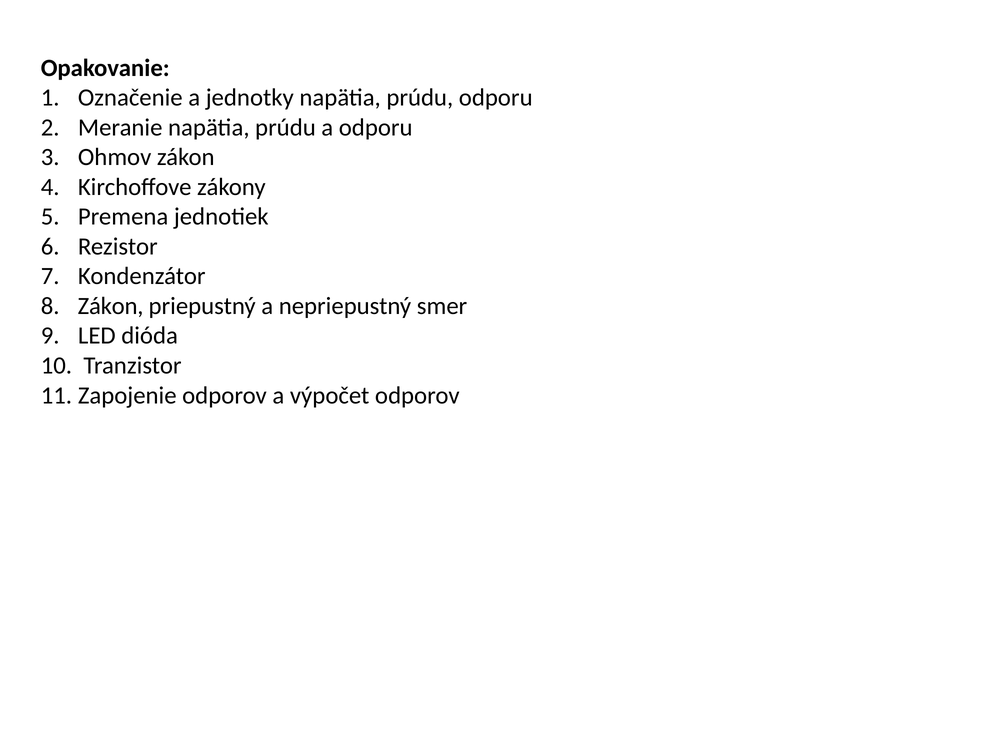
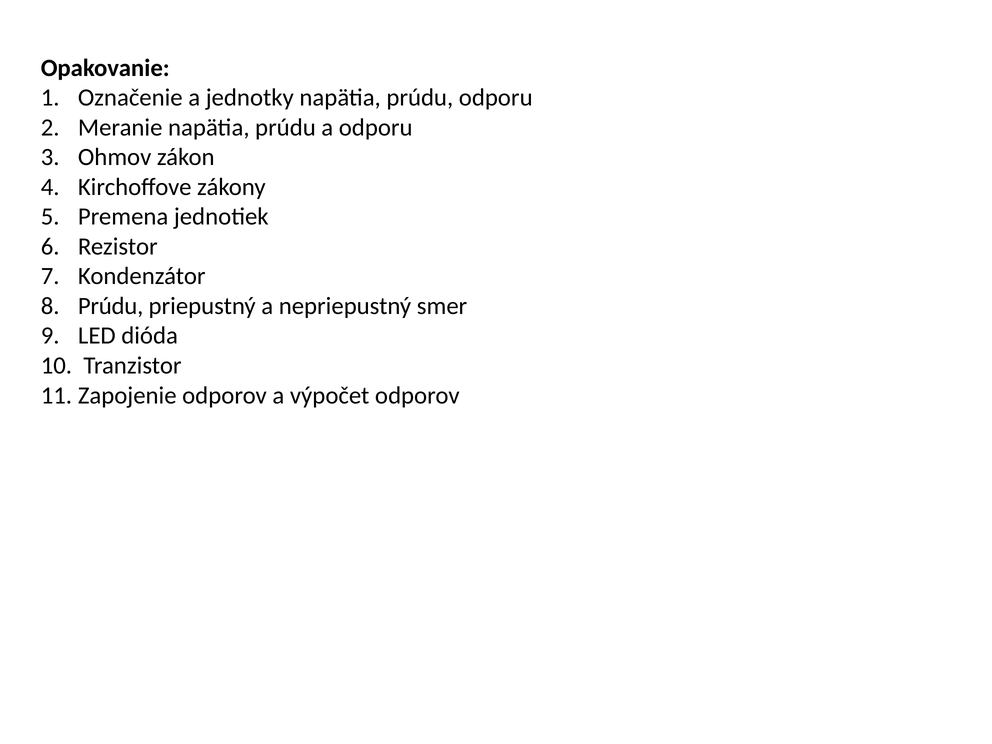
Zákon at (111, 306): Zákon -> Prúdu
